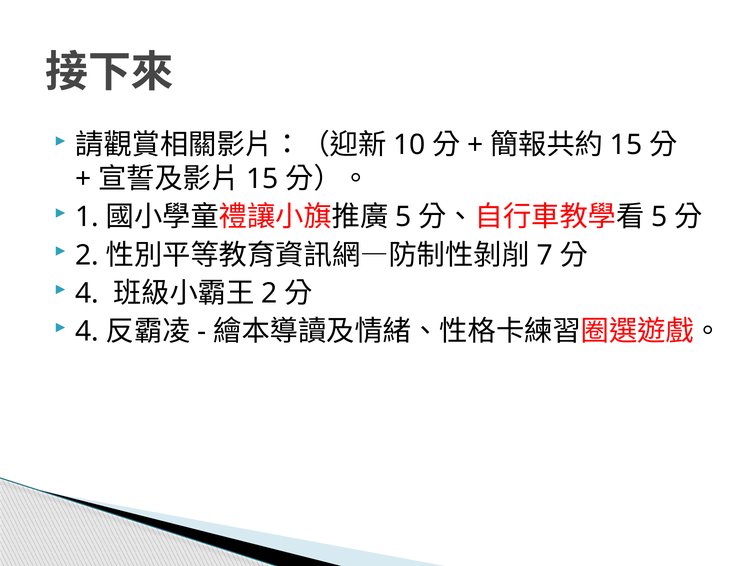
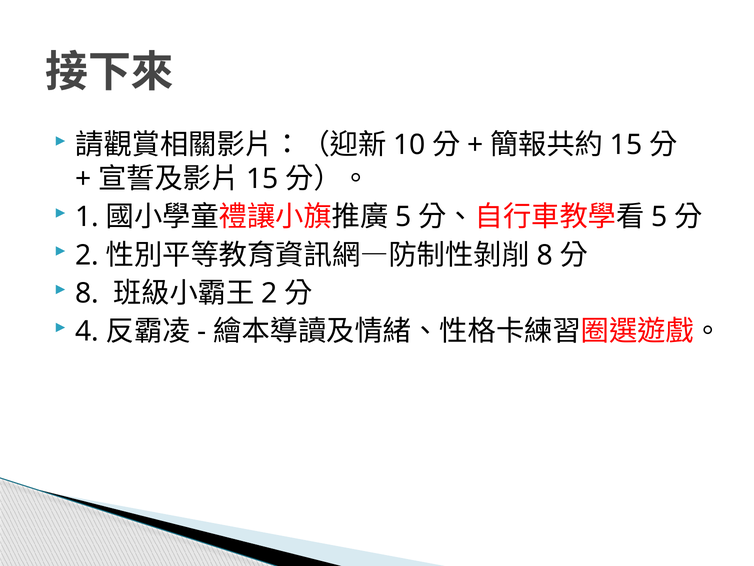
7 at (545, 255): 7 -> 8
4 at (87, 293): 4 -> 8
